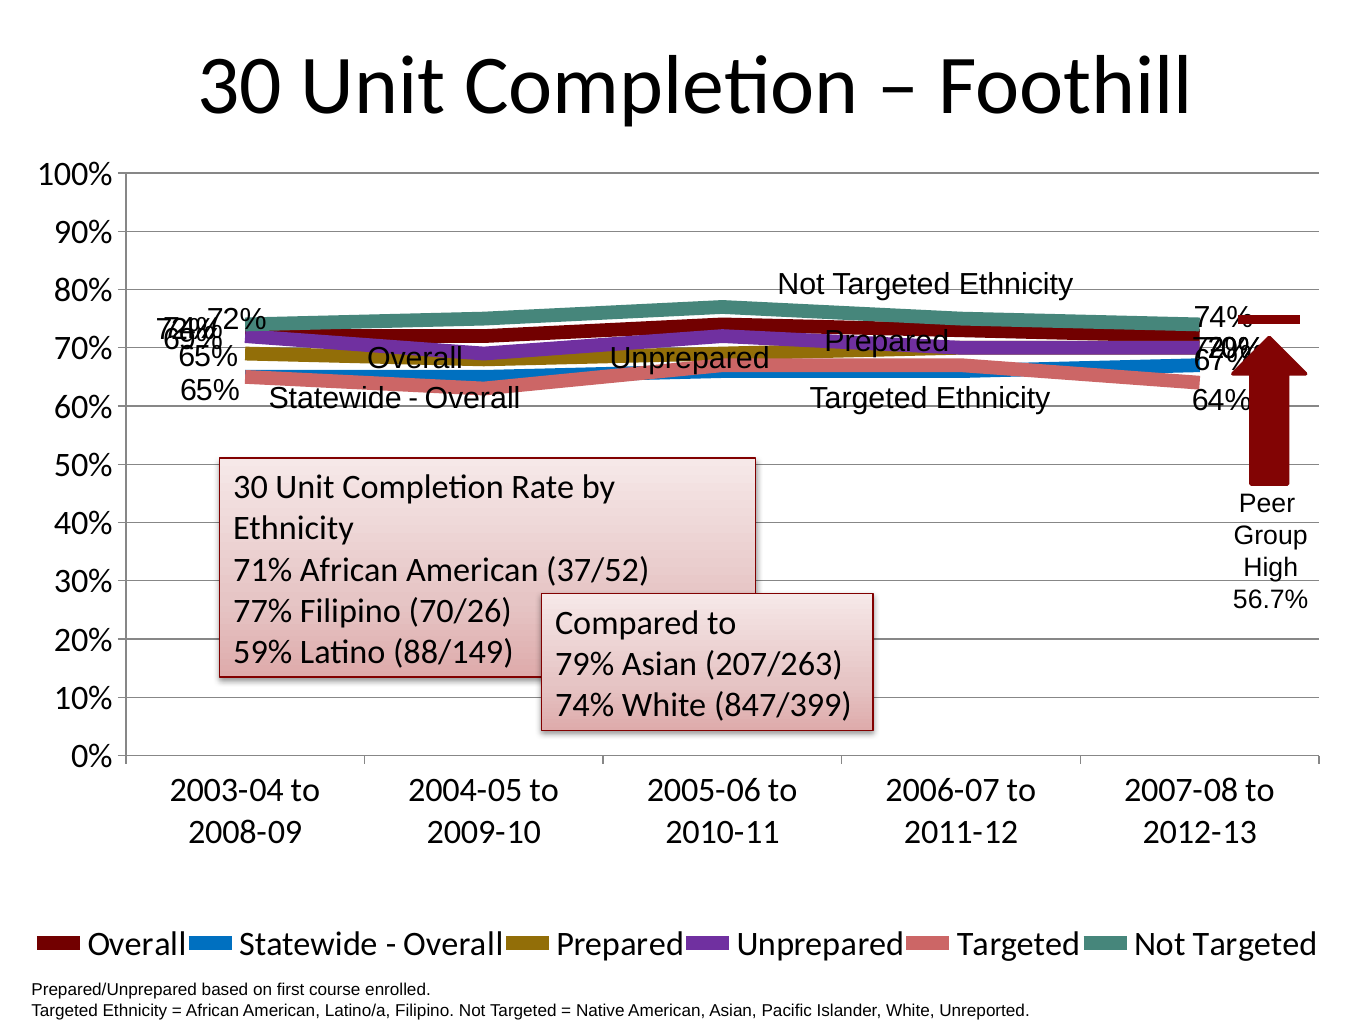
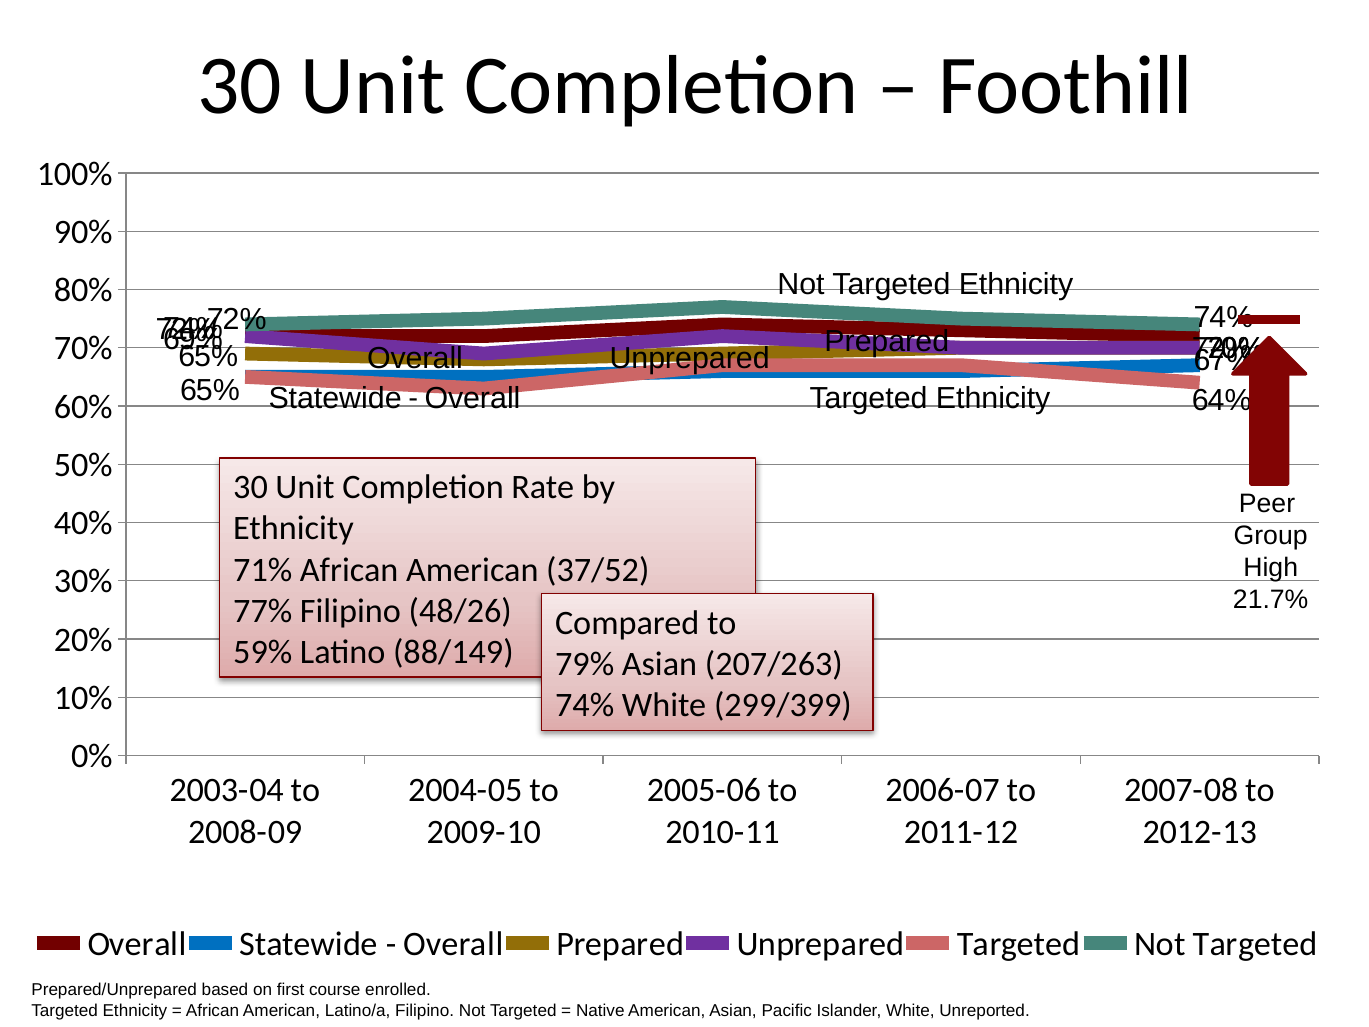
56.7%: 56.7% -> 21.7%
70/26: 70/26 -> 48/26
847/399: 847/399 -> 299/399
